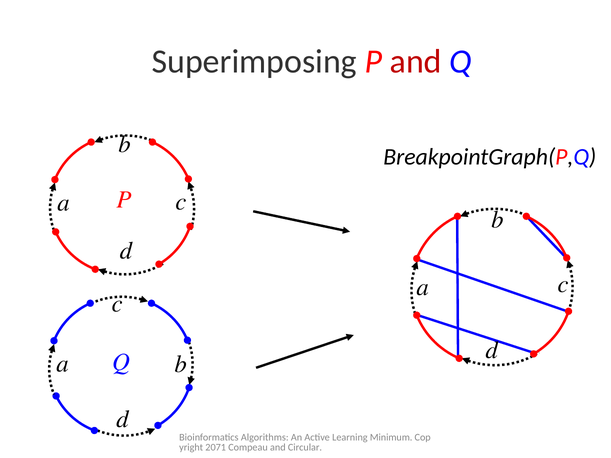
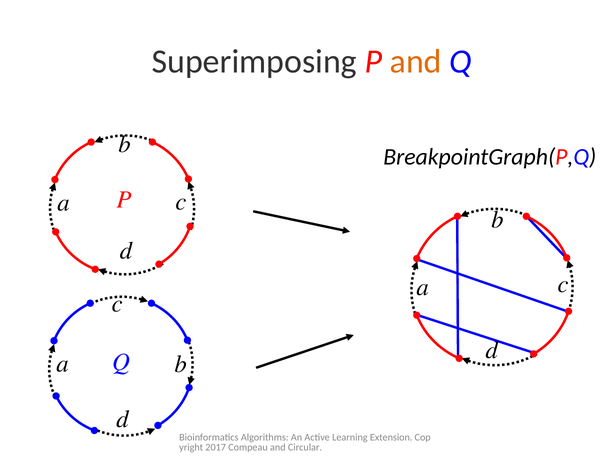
and at (416, 61) colour: red -> orange
Minimum: Minimum -> Extension
2071: 2071 -> 2017
